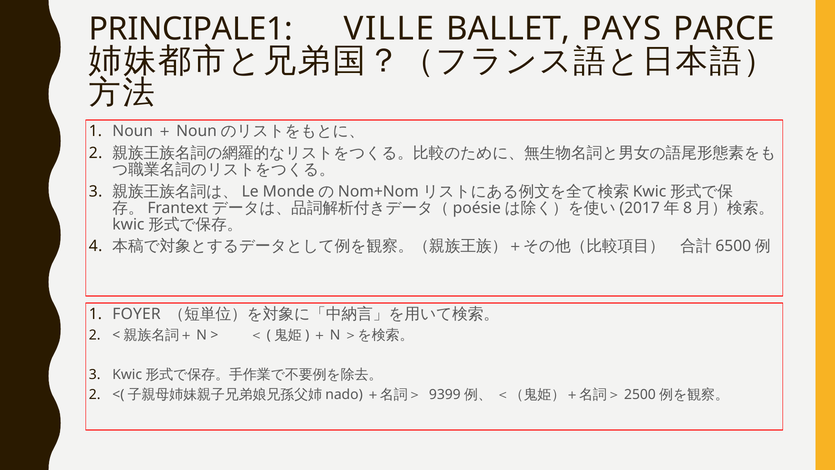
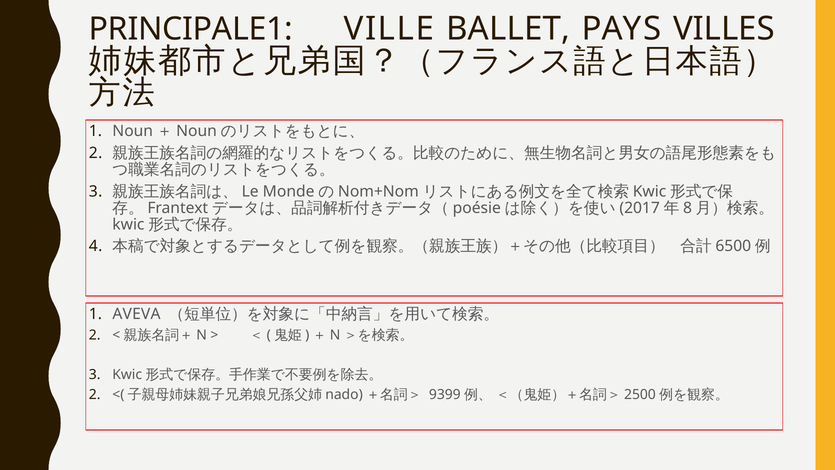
PARCE: PARCE -> VILLES
FOYER: FOYER -> AVEVA
